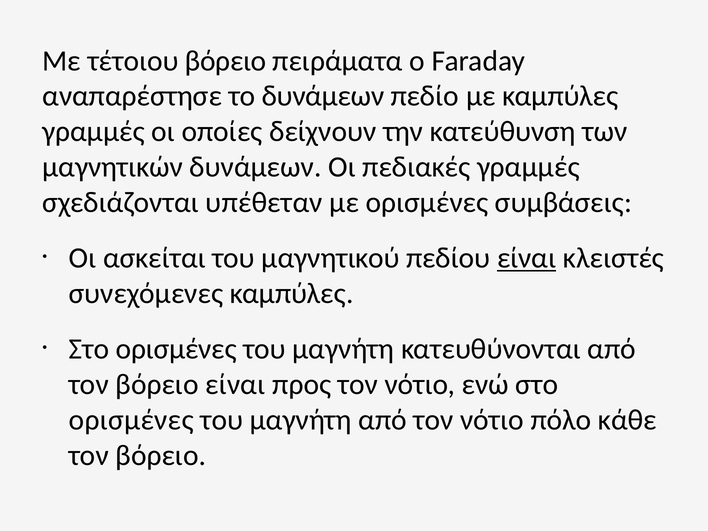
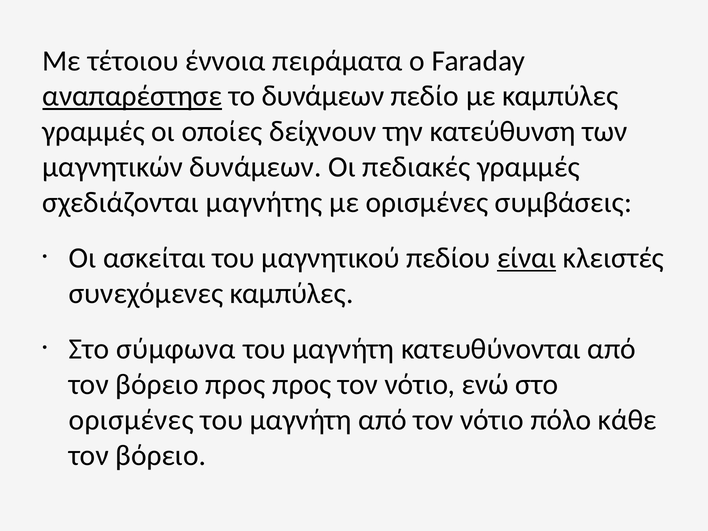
τέτοιου βόρειο: βόρειο -> έννοια
αναπαρέστησε underline: none -> present
υπέθεταν: υπέθεταν -> μαγνήτης
ορισμένες at (176, 349): ορισμένες -> σύμφωνα
βόρειο είναι: είναι -> προς
